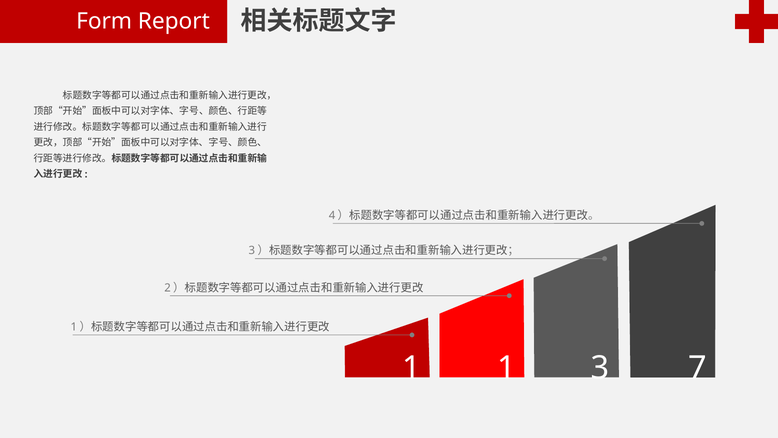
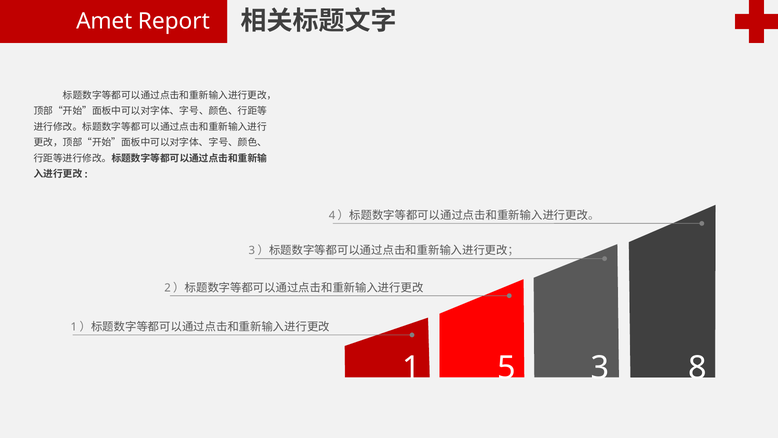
Form: Form -> Amet
1 1: 1 -> 5
7: 7 -> 8
